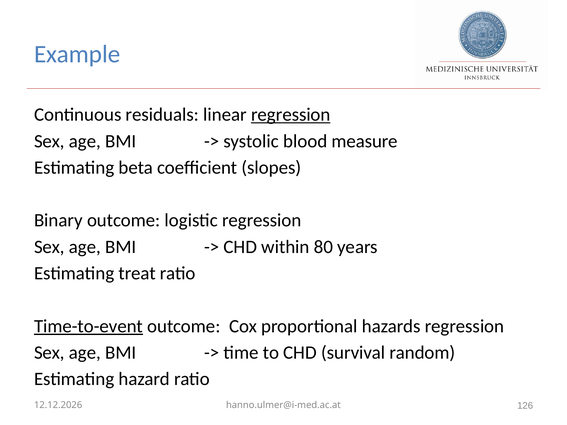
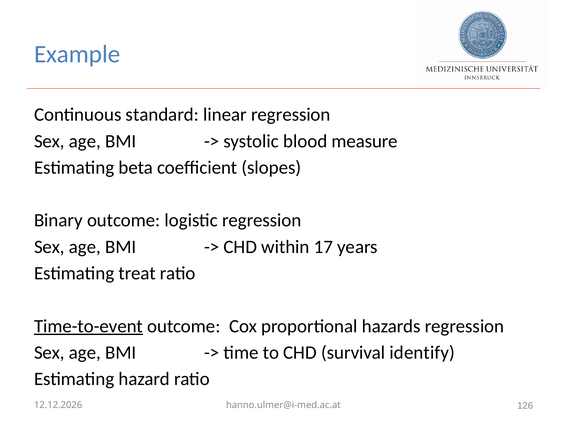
residuals: residuals -> standard
regression at (291, 115) underline: present -> none
80: 80 -> 17
random: random -> identify
